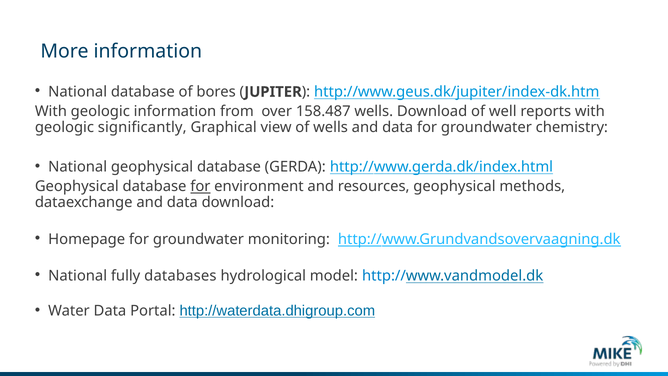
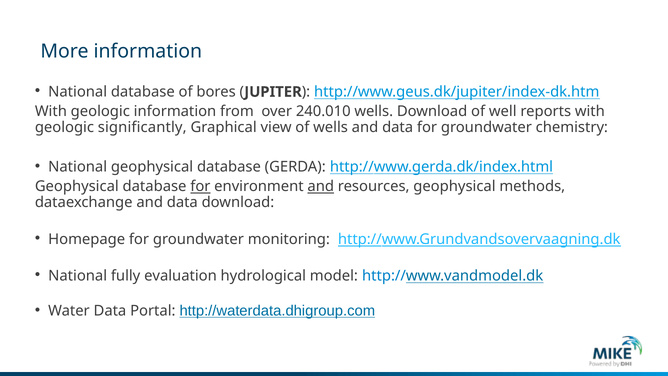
158.487: 158.487 -> 240.010
and at (321, 186) underline: none -> present
databases: databases -> evaluation
